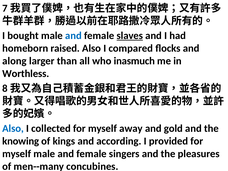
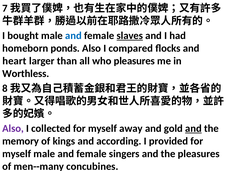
raised: raised -> ponds
along: along -> heart
who inasmuch: inasmuch -> pleasures
Also at (13, 128) colour: blue -> purple
and at (193, 128) underline: none -> present
knowing: knowing -> memory
